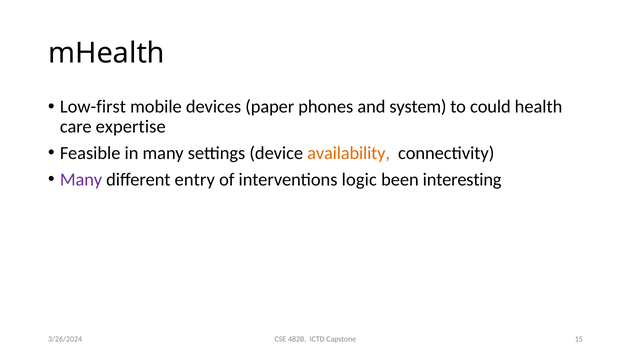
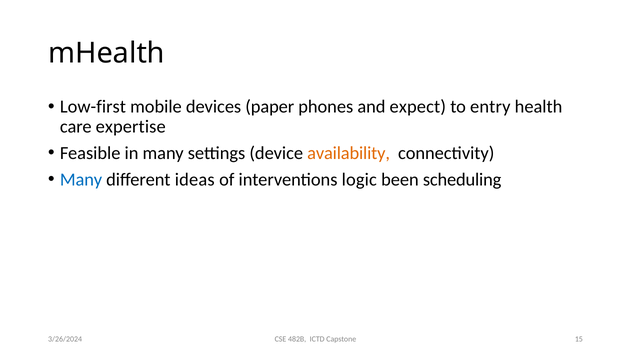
system: system -> expect
could: could -> entry
Many at (81, 179) colour: purple -> blue
entry: entry -> ideas
interesting: interesting -> scheduling
